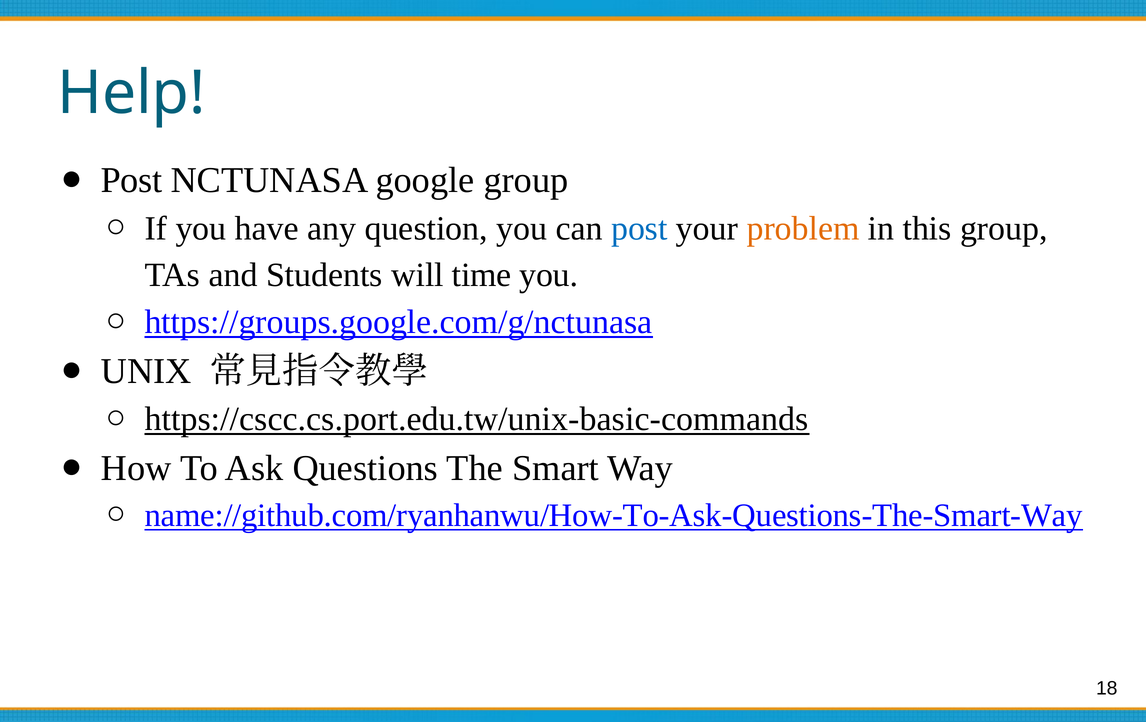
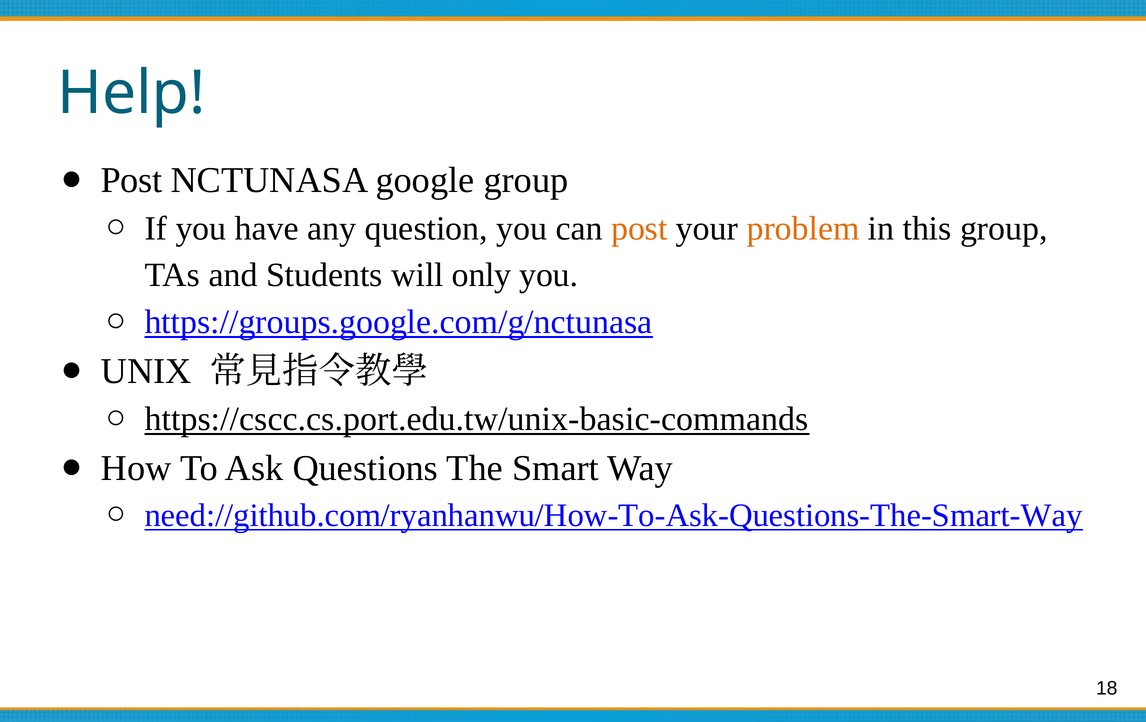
post at (639, 228) colour: blue -> orange
time: time -> only
name://github.com/ryanhanwu/How-To-Ask-Questions-The-Smart-Way: name://github.com/ryanhanwu/How-To-Ask-Questions-The-Smart-Way -> need://github.com/ryanhanwu/How-To-Ask-Questions-The-Smart-Way
